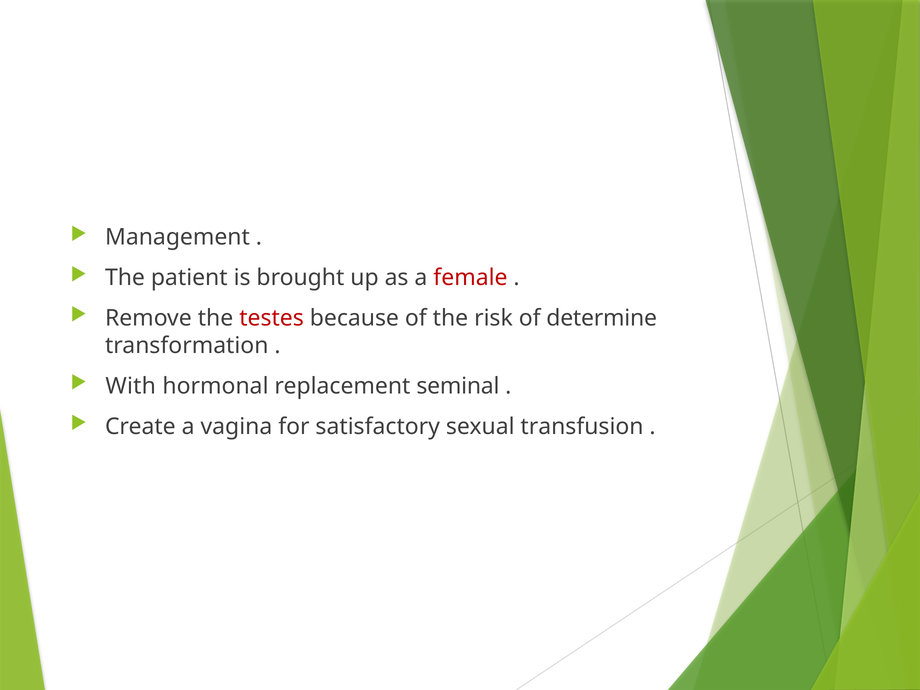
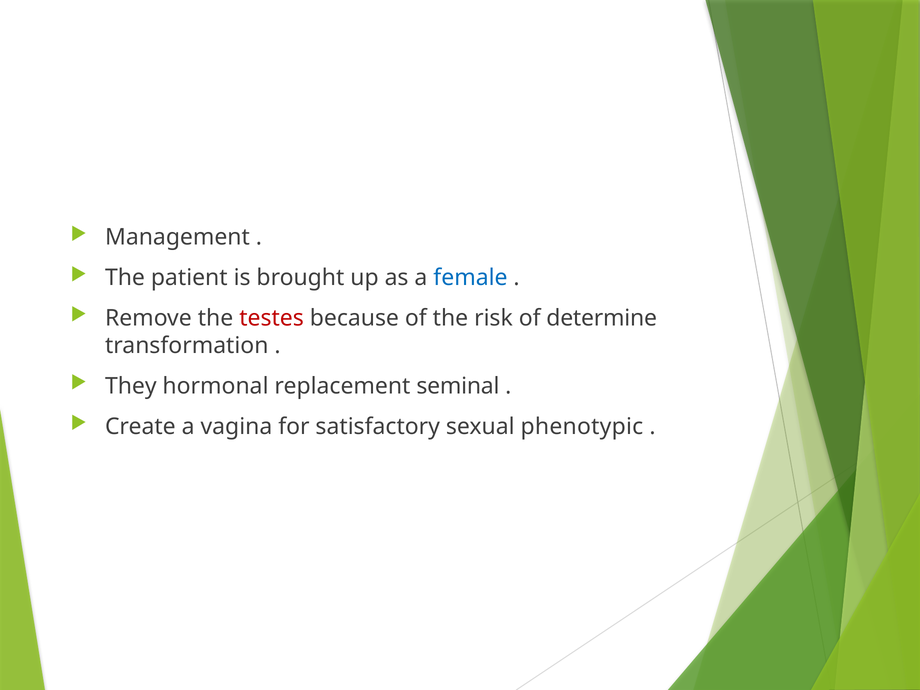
female colour: red -> blue
With: With -> They
transfusion: transfusion -> phenotypic
